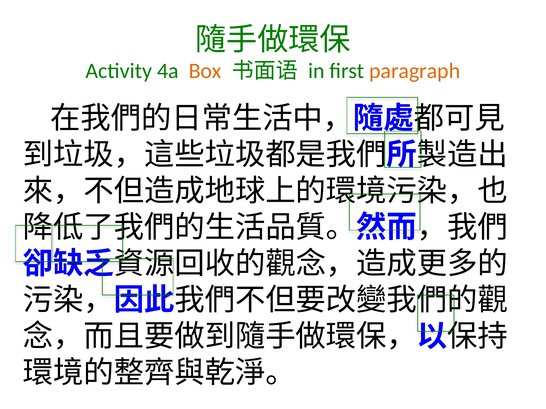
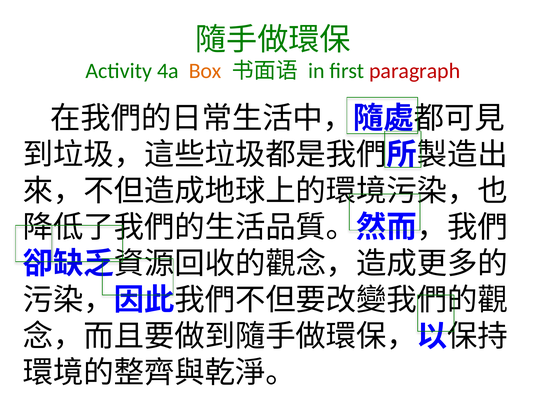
paragraph colour: orange -> red
